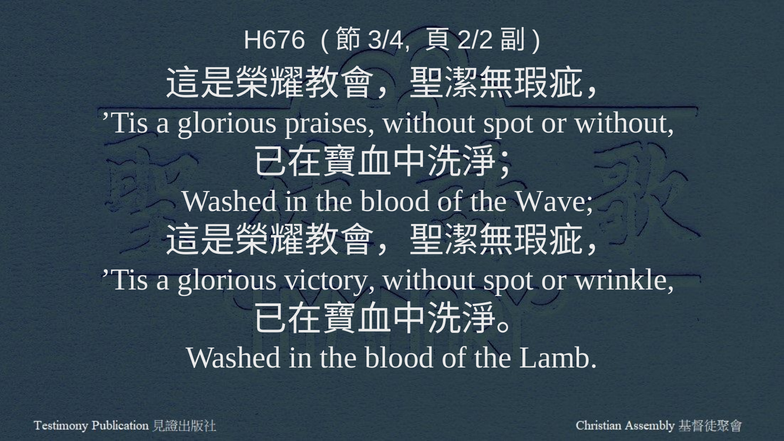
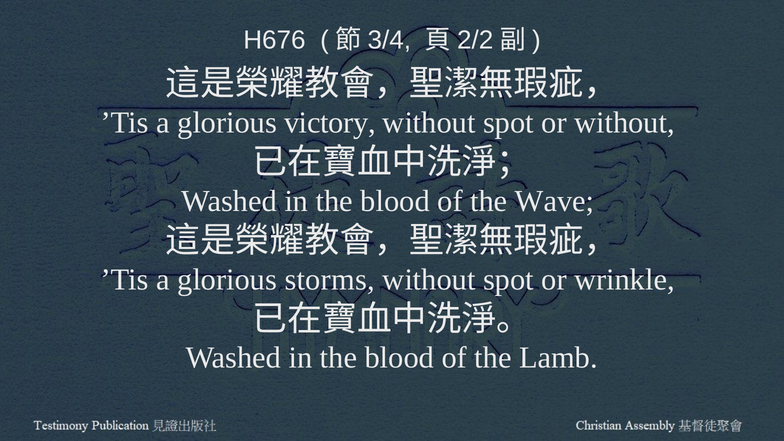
praises: praises -> victory
victory: victory -> storms
